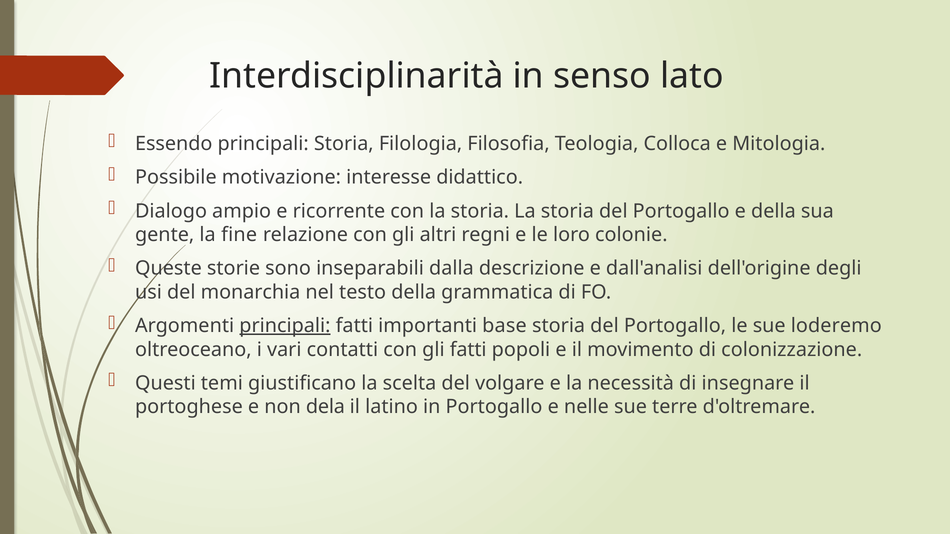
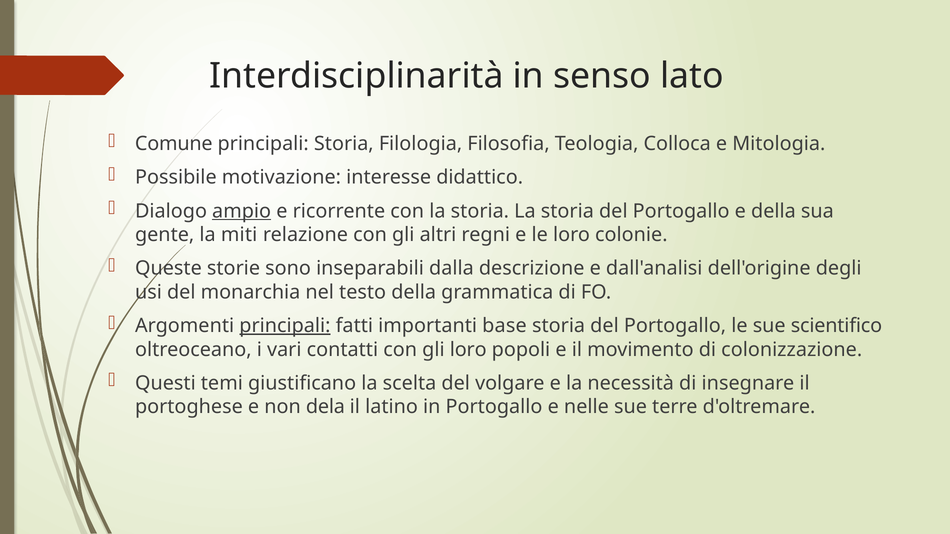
Essendo: Essendo -> Comune
ampio underline: none -> present
fine: fine -> miti
loderemo: loderemo -> scientifico
gli fatti: fatti -> loro
